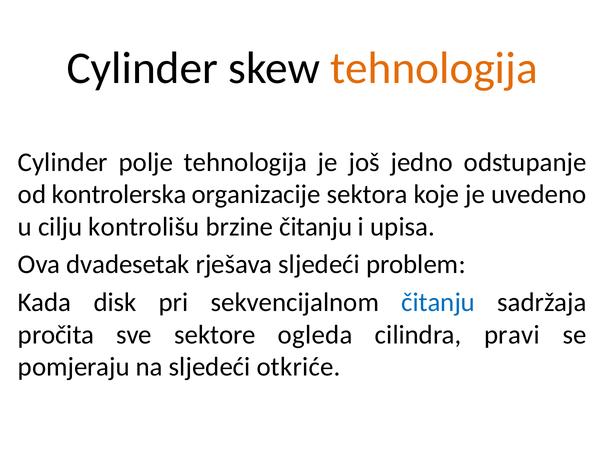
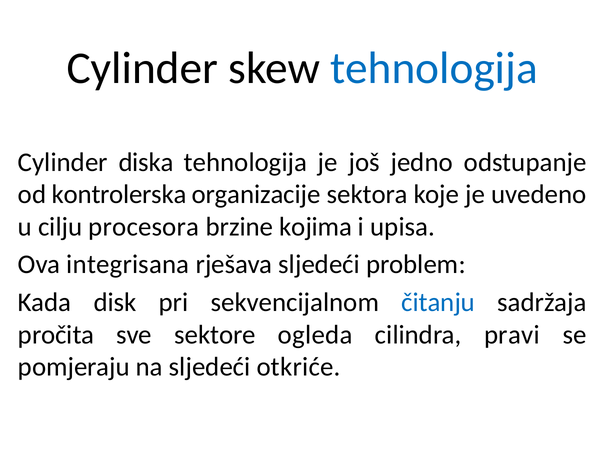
tehnologija at (434, 68) colour: orange -> blue
polje: polje -> diska
kontrolišu: kontrolišu -> procesora
brzine čitanju: čitanju -> kojima
dvadesetak: dvadesetak -> integrisana
